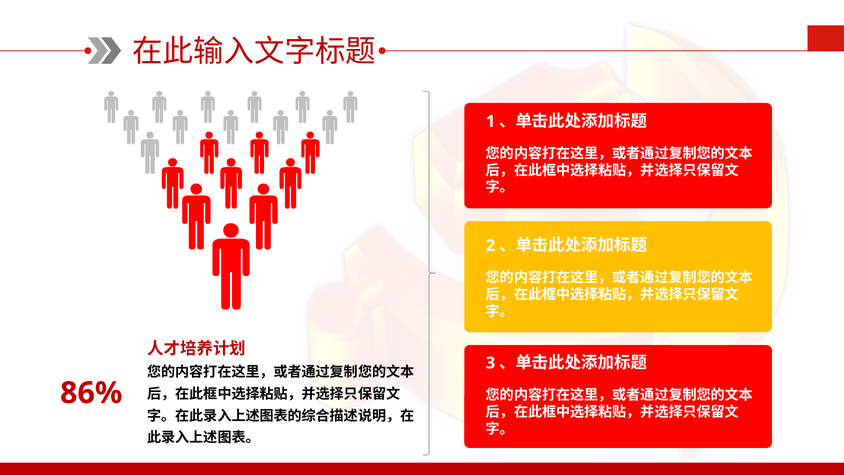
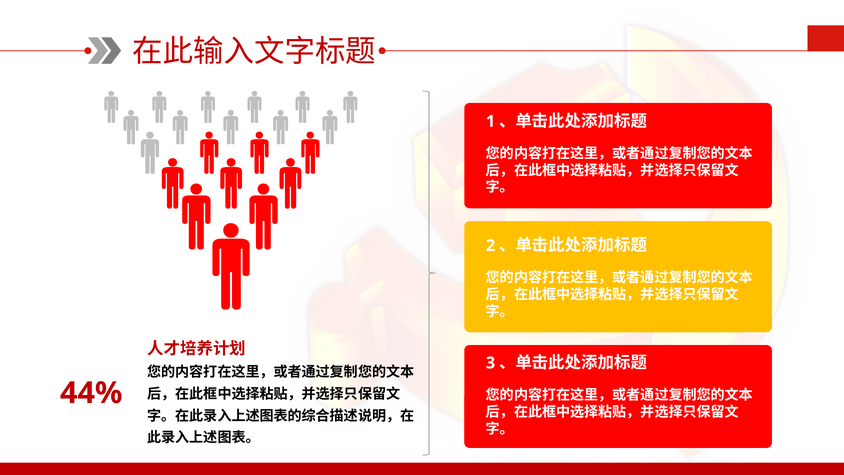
86%: 86% -> 44%
